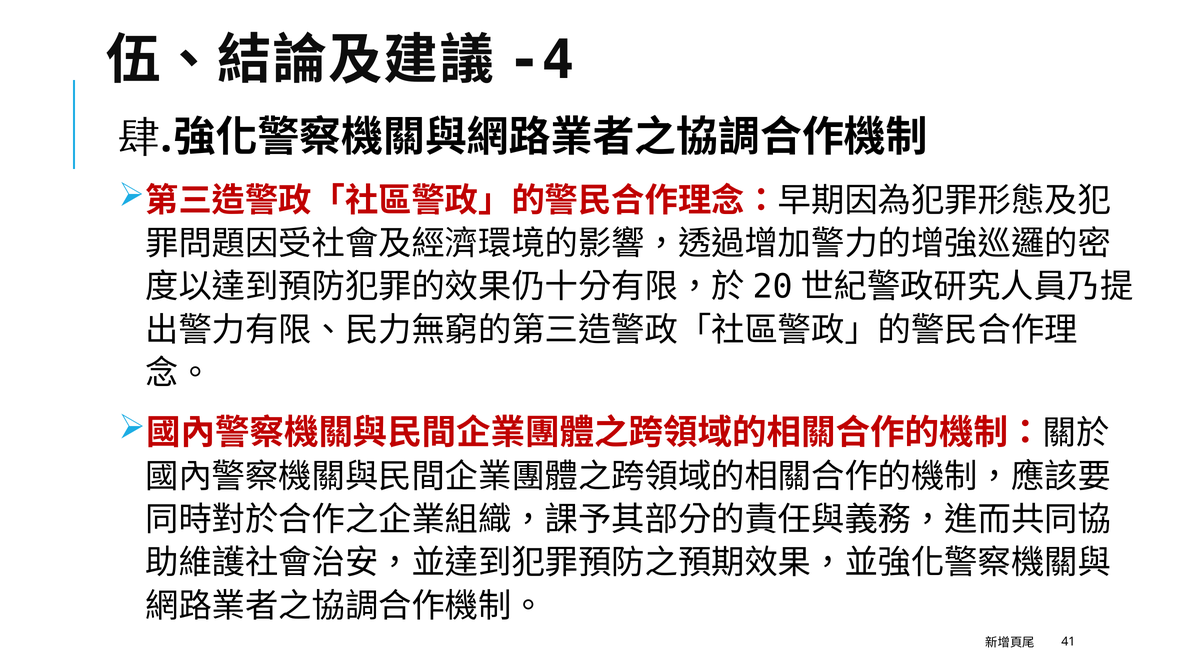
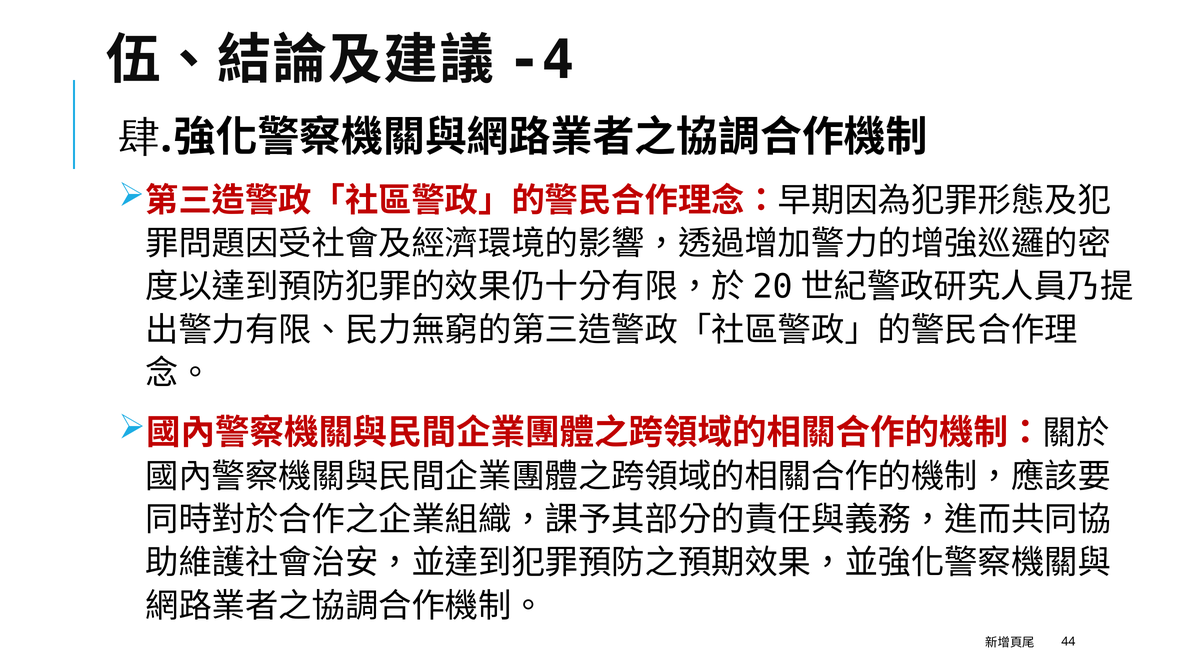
41: 41 -> 44
